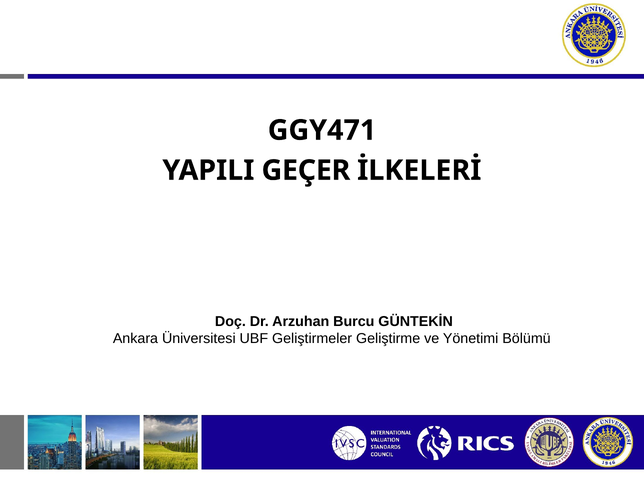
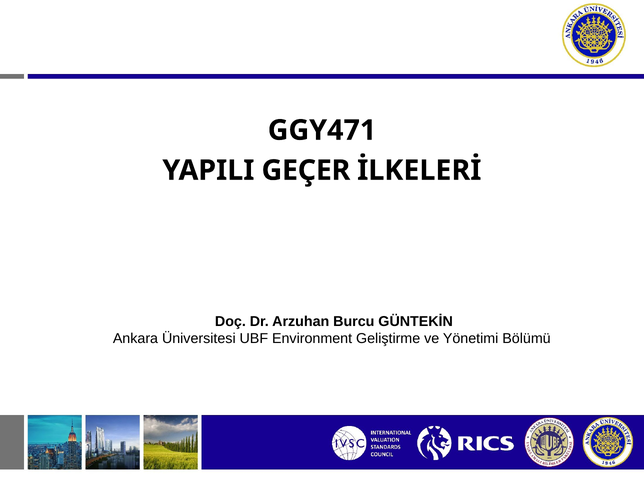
Geliştirmeler: Geliştirmeler -> Environment
